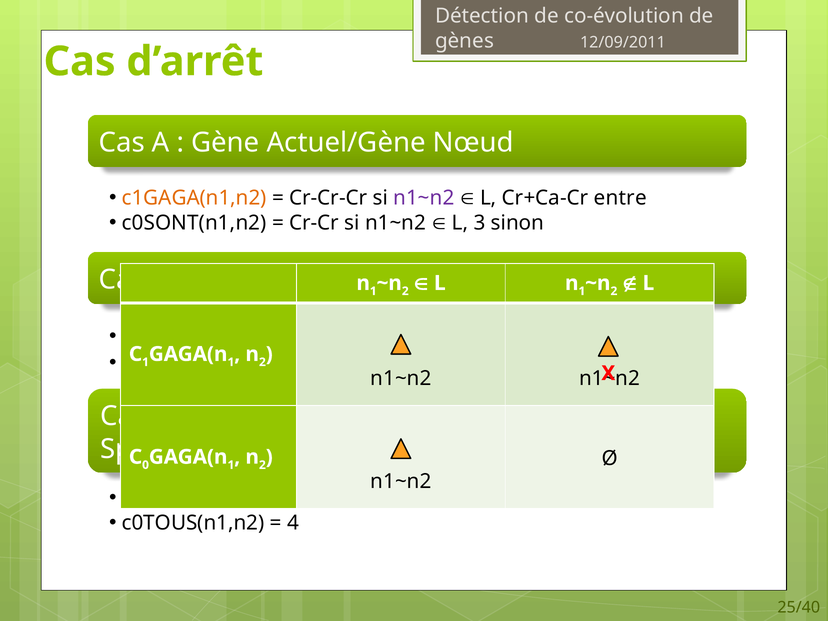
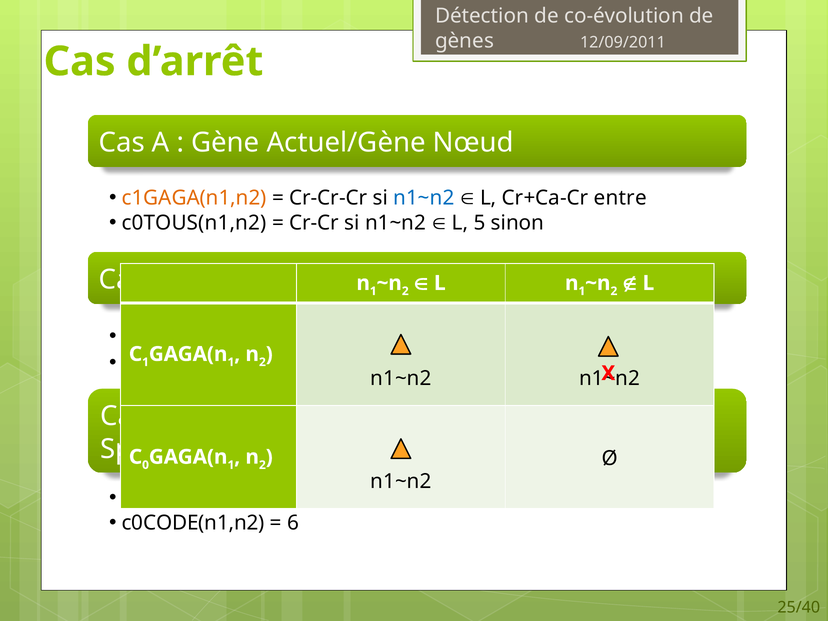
n1~n2 at (424, 198) colour: purple -> blue
c0SONT(n1,n2: c0SONT(n1,n2 -> c0TOUS(n1,n2
3: 3 -> 5
c0TOUS(n1,n2: c0TOUS(n1,n2 -> c0CODE(n1,n2
4: 4 -> 6
